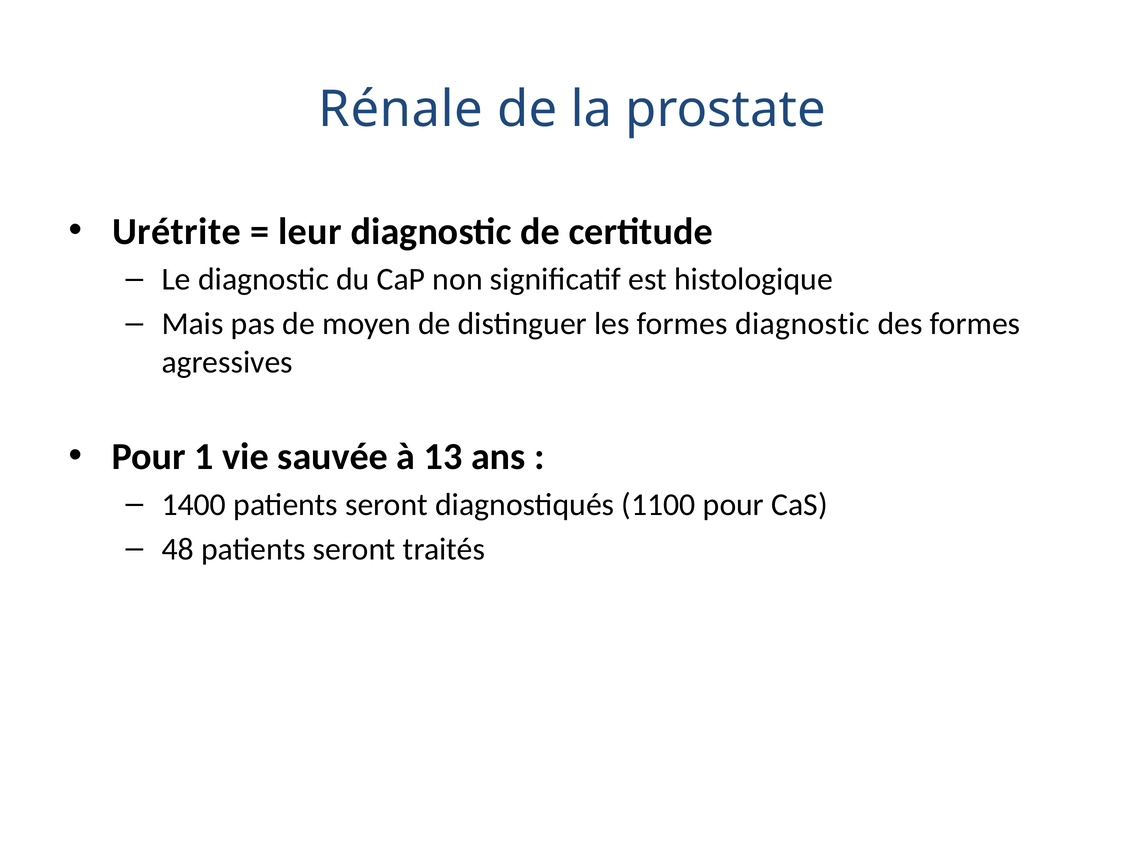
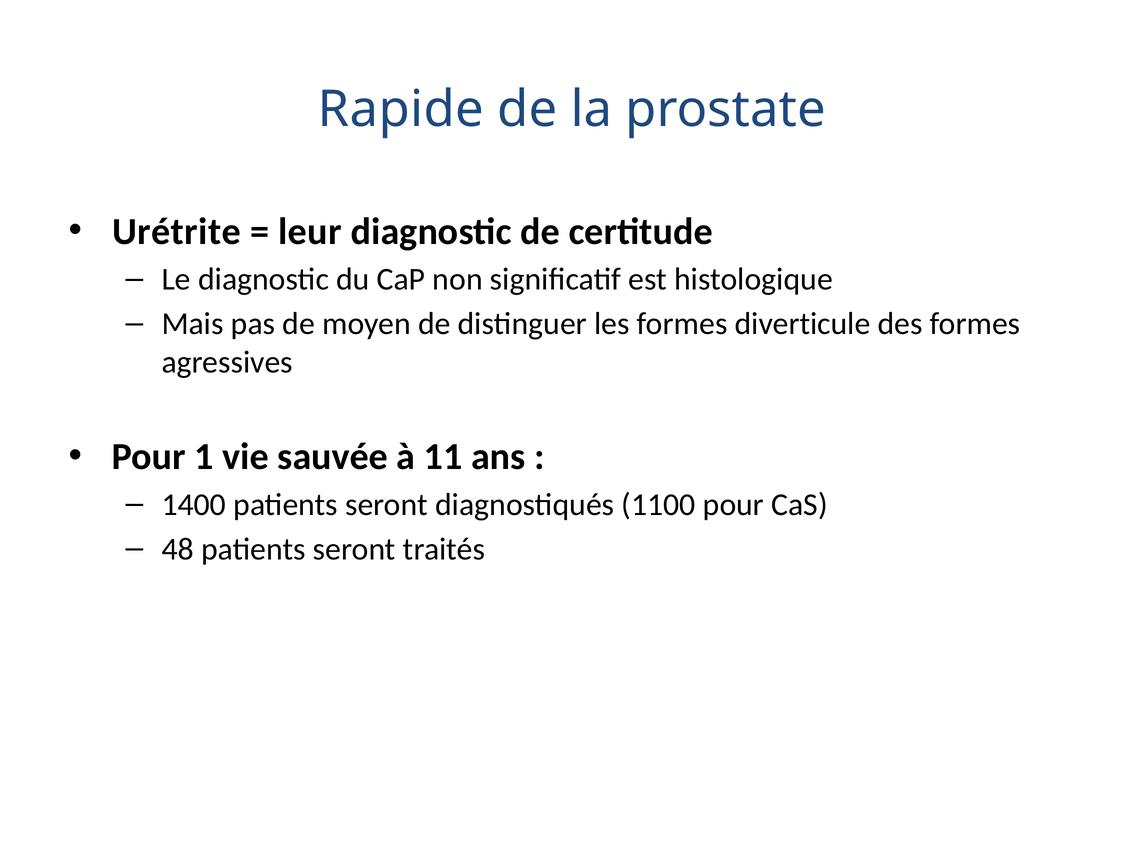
Rénale: Rénale -> Rapide
formes diagnostic: diagnostic -> diverticule
13: 13 -> 11
